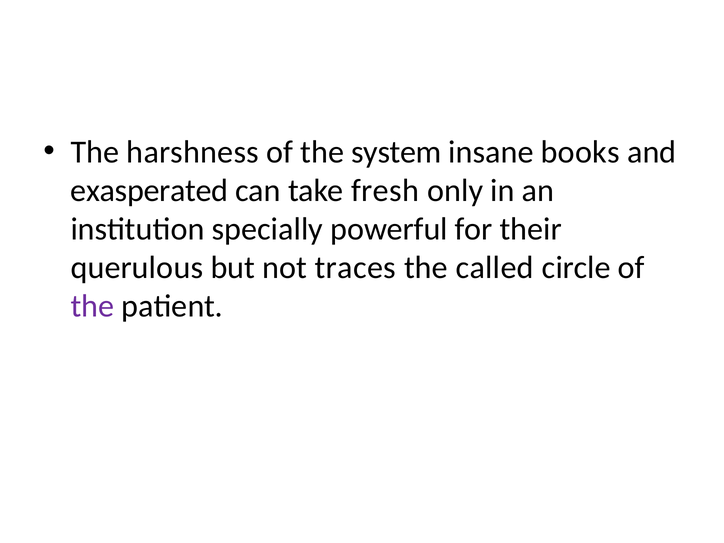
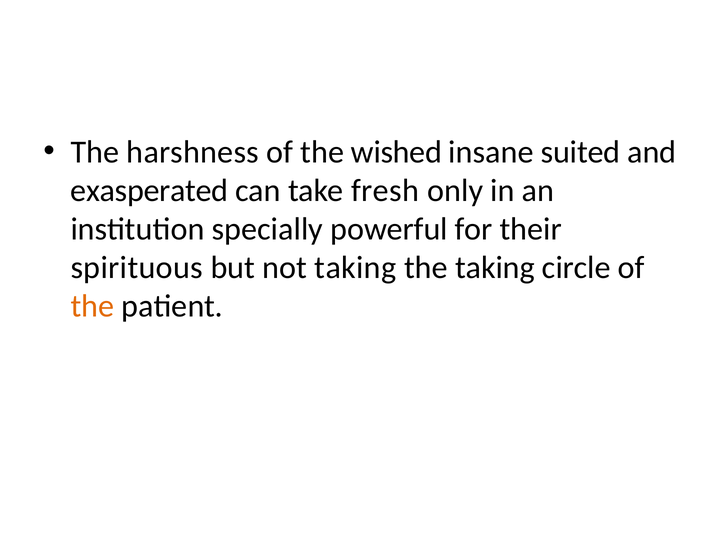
system: system -> wished
books: books -> suited
querulous: querulous -> spirituous
not traces: traces -> taking
the called: called -> taking
the at (92, 306) colour: purple -> orange
